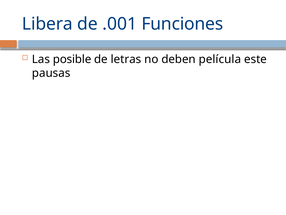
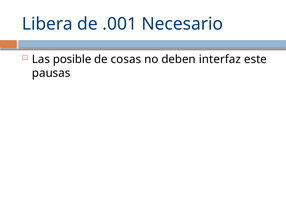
Funciones: Funciones -> Necesario
letras: letras -> cosas
película: película -> interfaz
